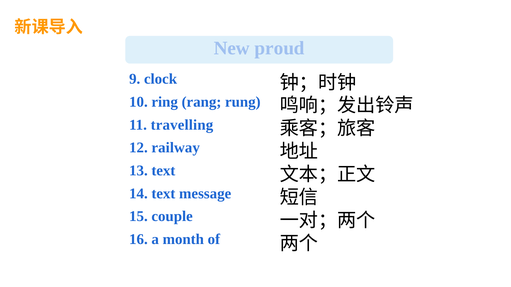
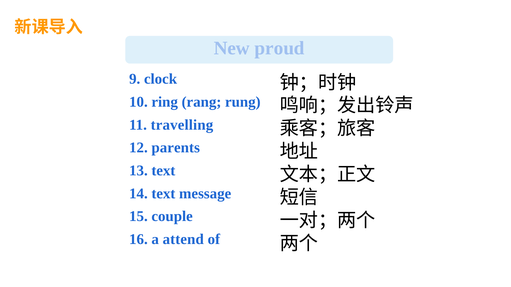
railway: railway -> parents
month: month -> attend
